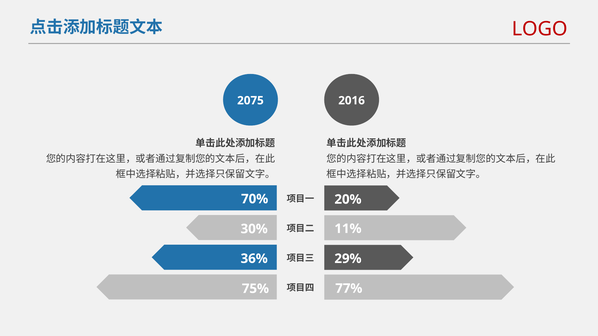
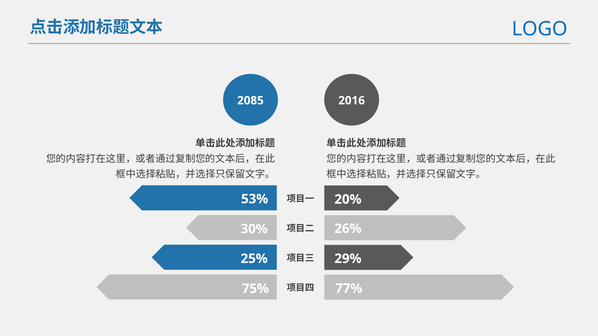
LOGO colour: red -> blue
2075: 2075 -> 2085
70%: 70% -> 53%
11%: 11% -> 26%
36%: 36% -> 25%
